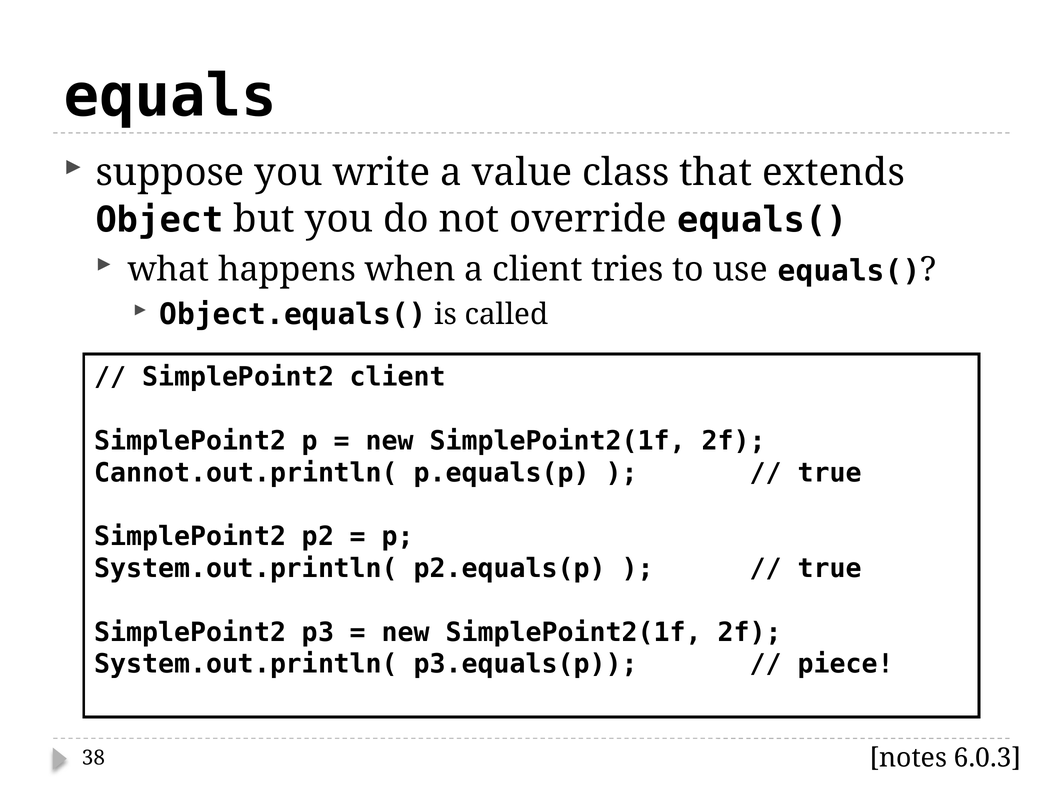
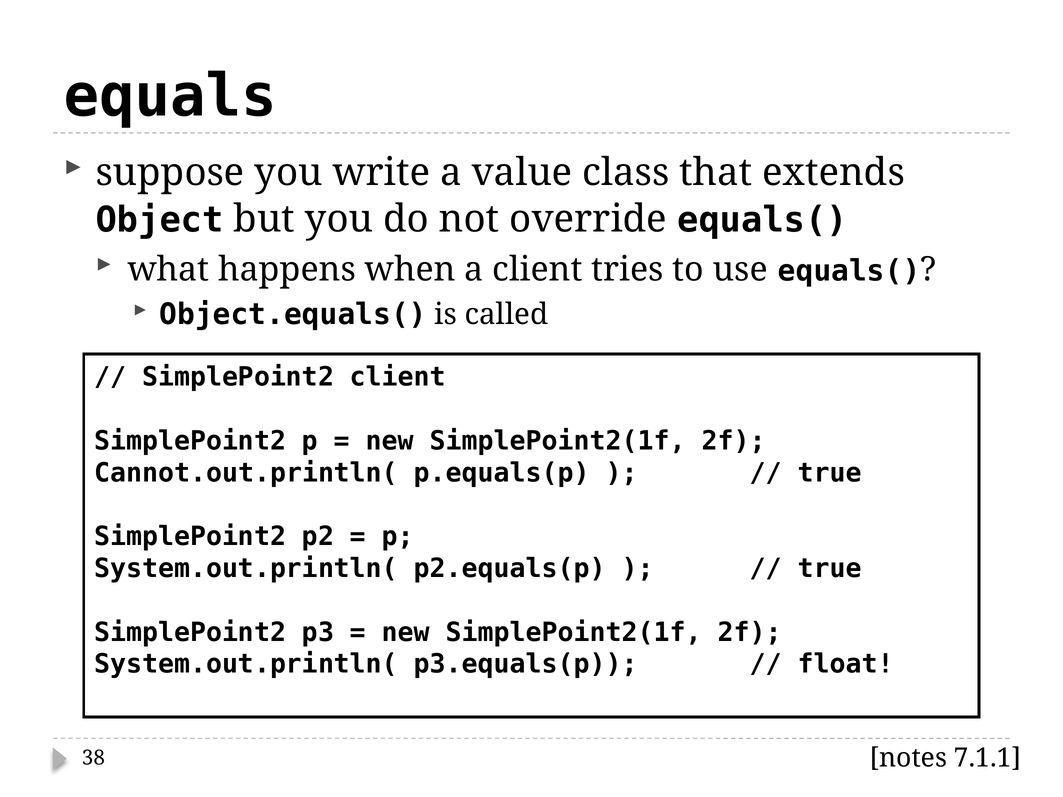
piece: piece -> float
6.0.3: 6.0.3 -> 7.1.1
